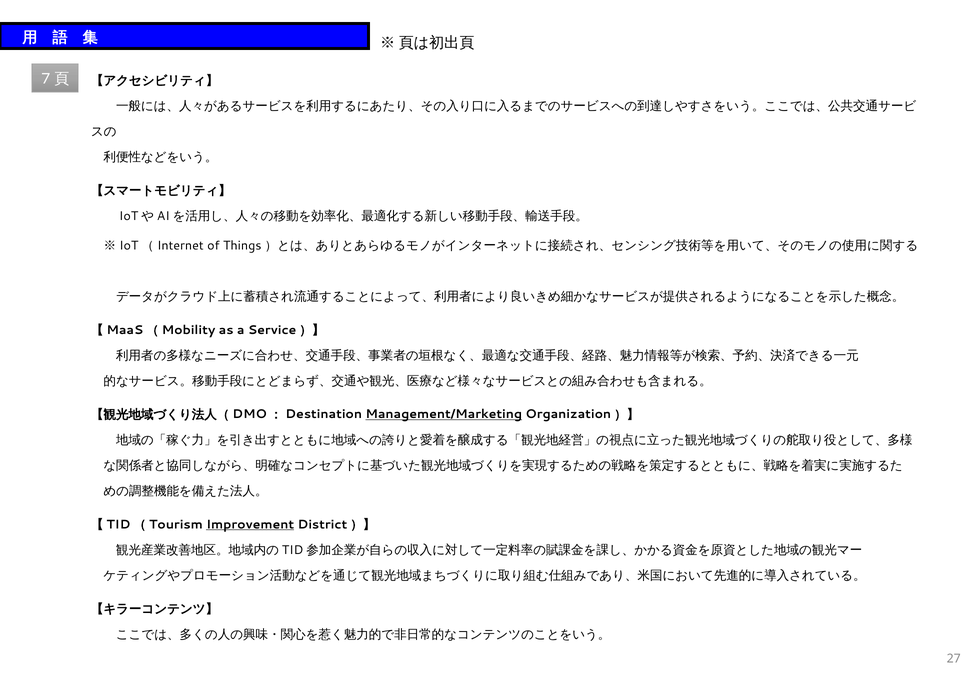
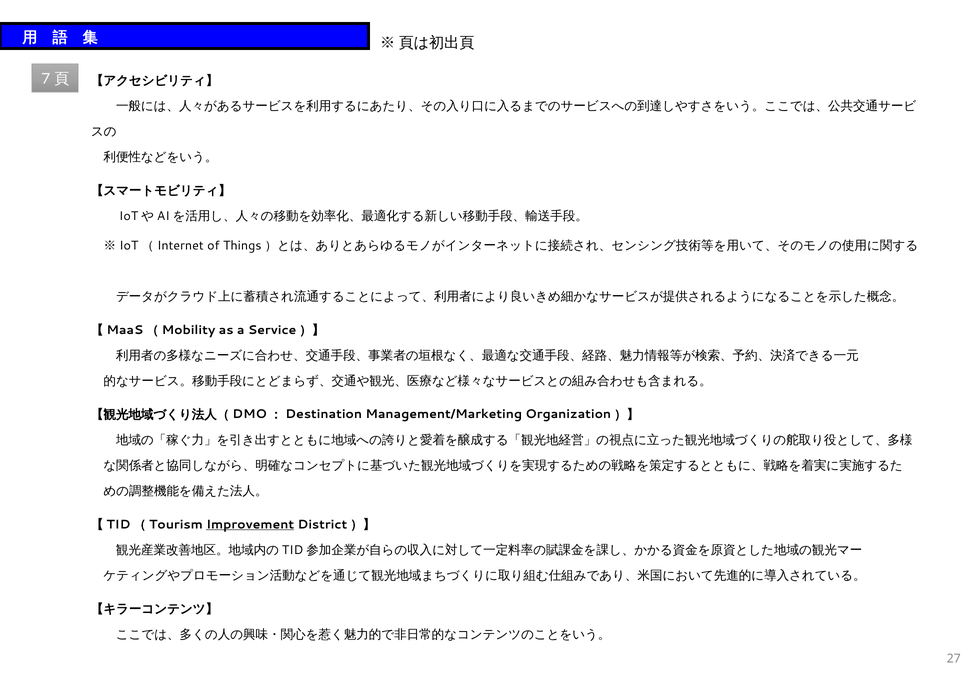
Management/Marketing underline: present -> none
